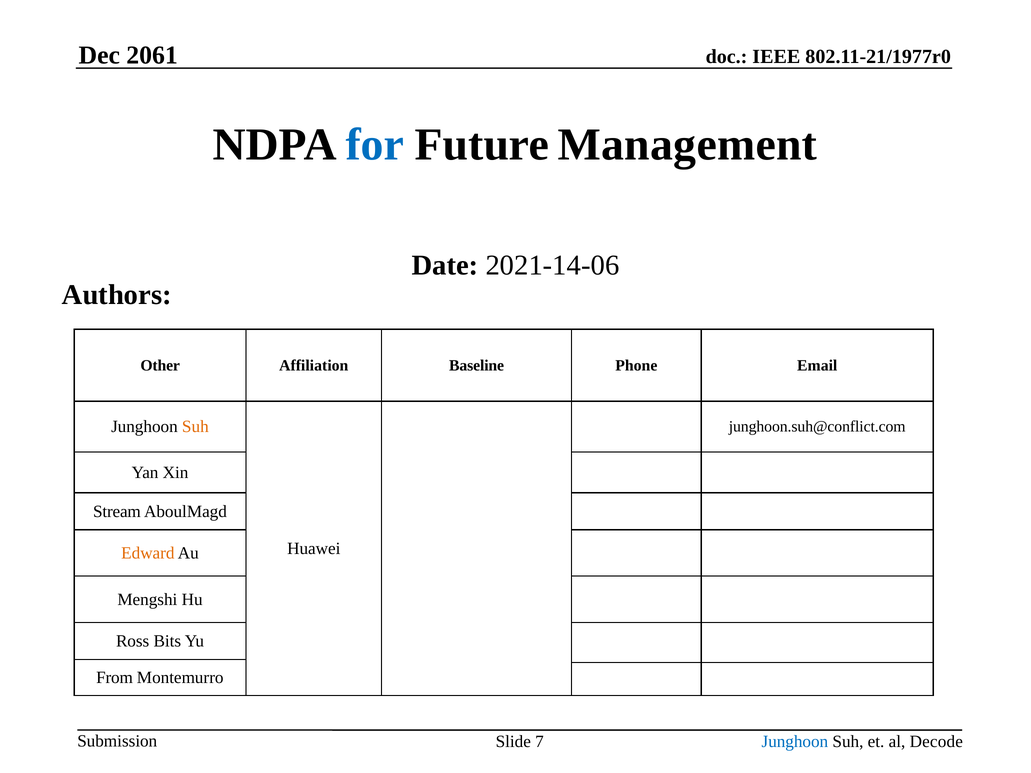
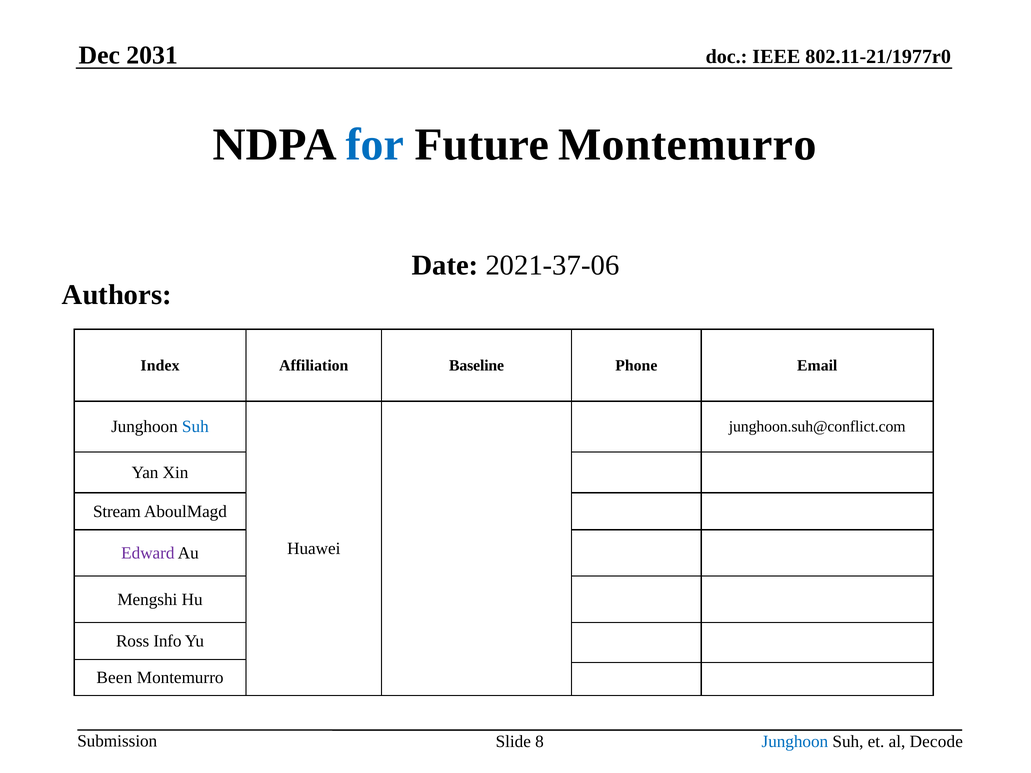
2061: 2061 -> 2031
Future Management: Management -> Montemurro
2021-14-06: 2021-14-06 -> 2021-37-06
Other: Other -> Index
Suh at (195, 427) colour: orange -> blue
Edward colour: orange -> purple
Bits: Bits -> Info
From: From -> Been
7: 7 -> 8
